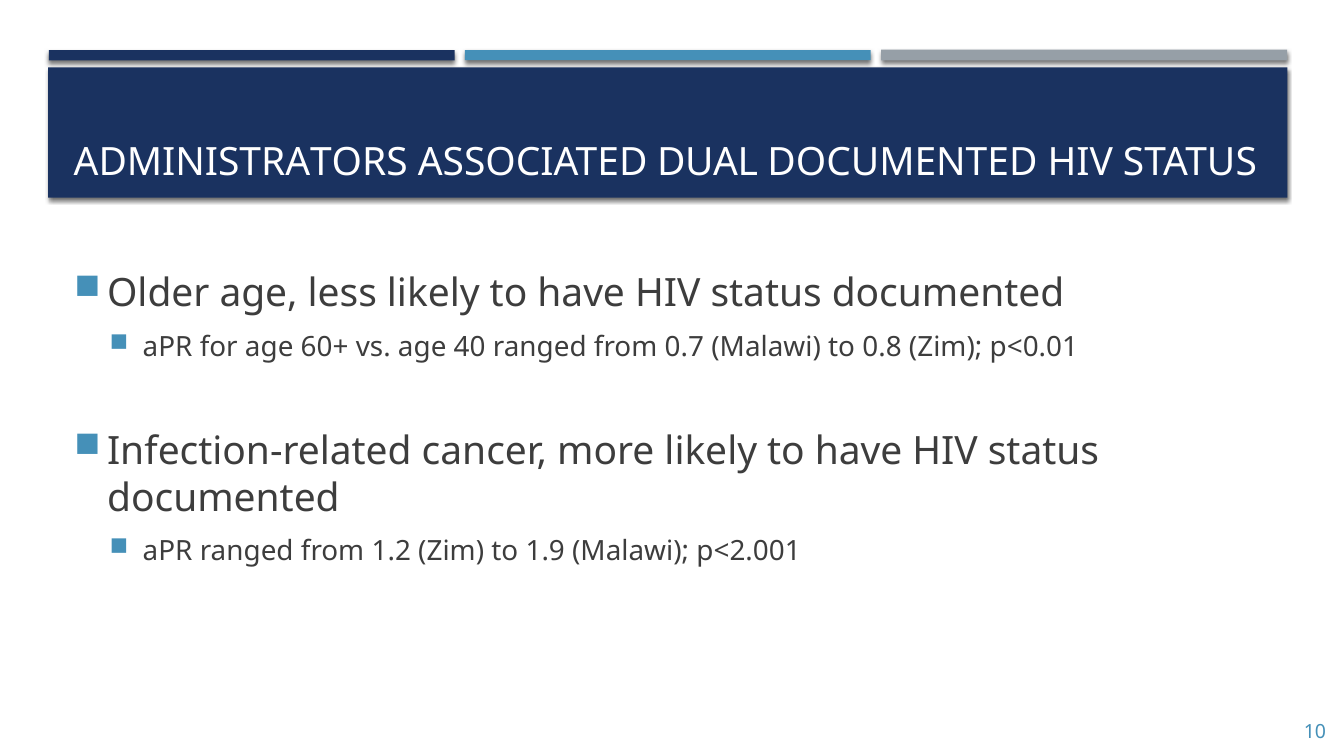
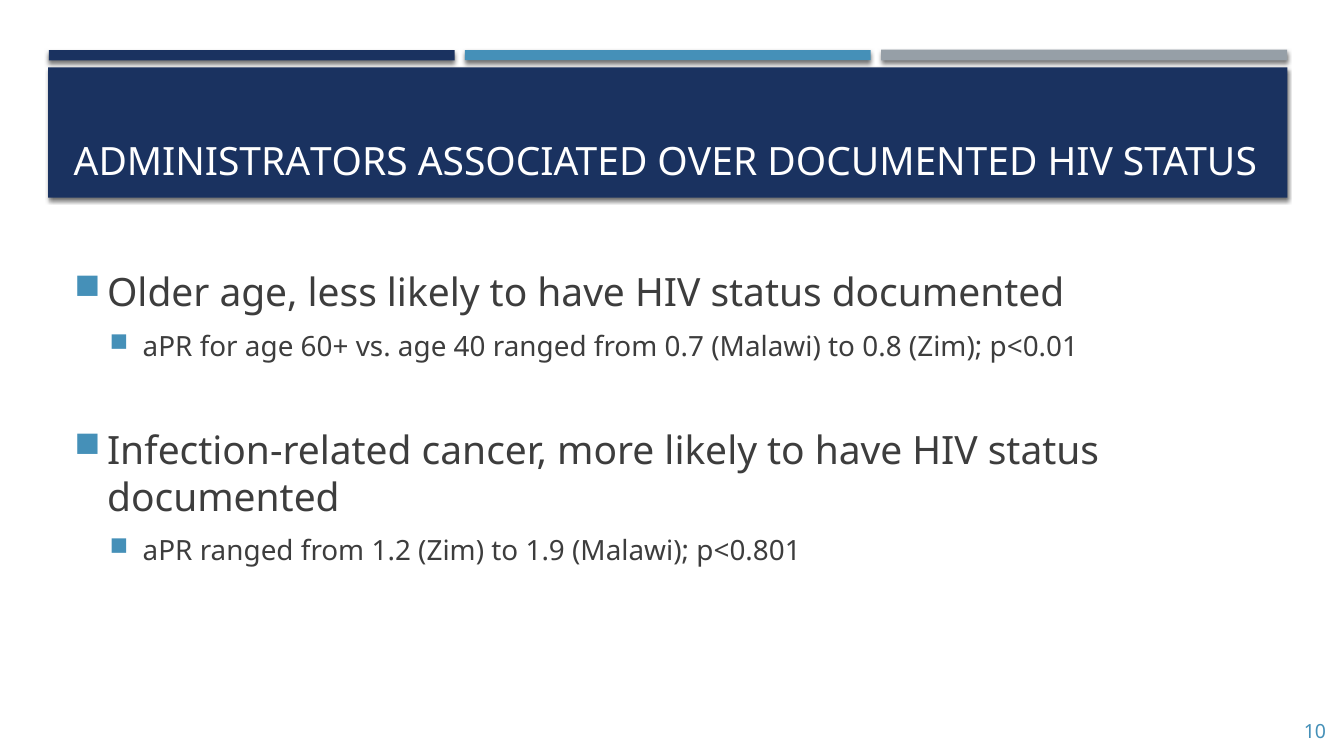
DUAL: DUAL -> OVER
p<2.001: p<2.001 -> p<0.801
